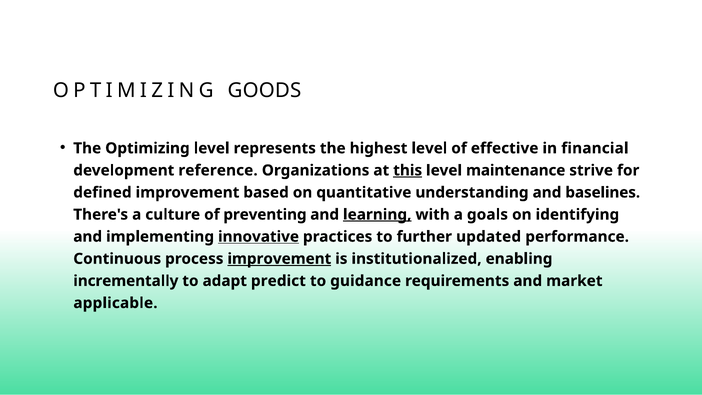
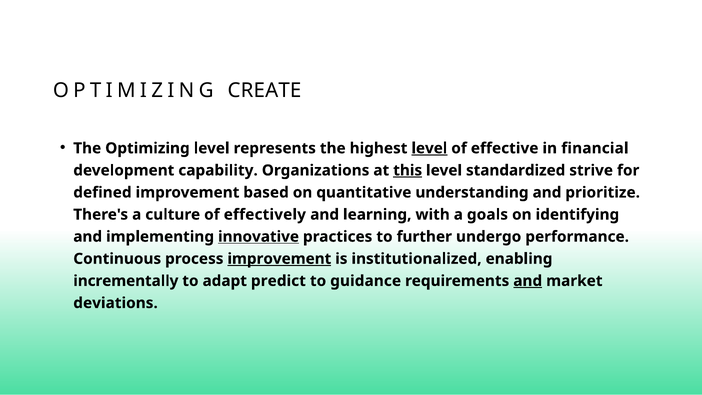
GOODS: GOODS -> CREATE
level at (429, 148) underline: none -> present
reference: reference -> capability
maintenance: maintenance -> standardized
baselines: baselines -> prioritize
preventing: preventing -> effectively
learning underline: present -> none
updated: updated -> undergo
and at (528, 281) underline: none -> present
applicable: applicable -> deviations
